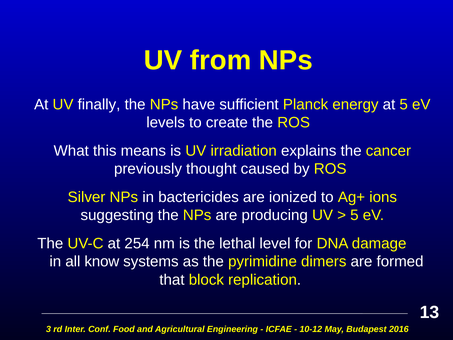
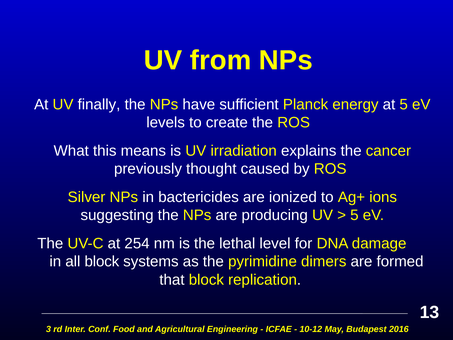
all know: know -> block
